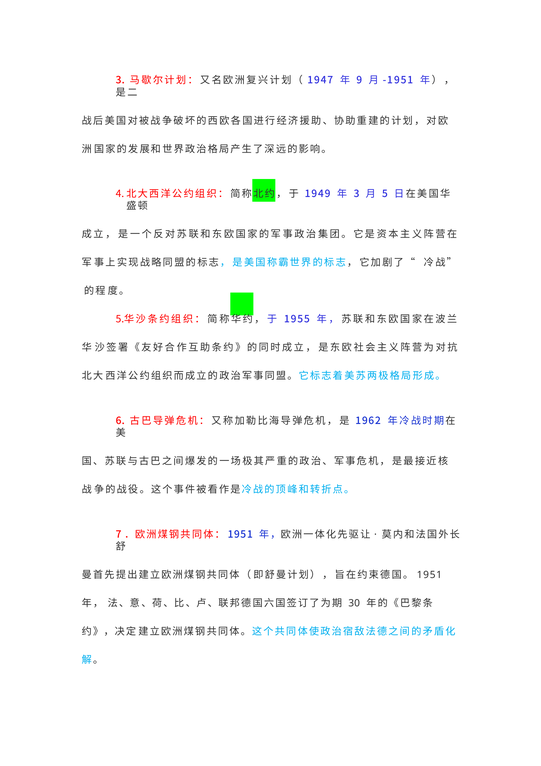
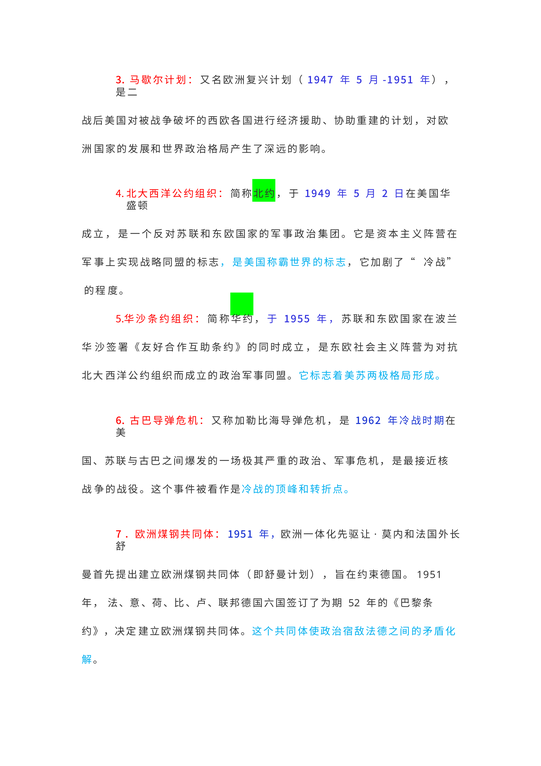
9 at (360, 80): 9 -> 5
3 at (357, 194): 3 -> 5
5: 5 -> 2
30: 30 -> 52
